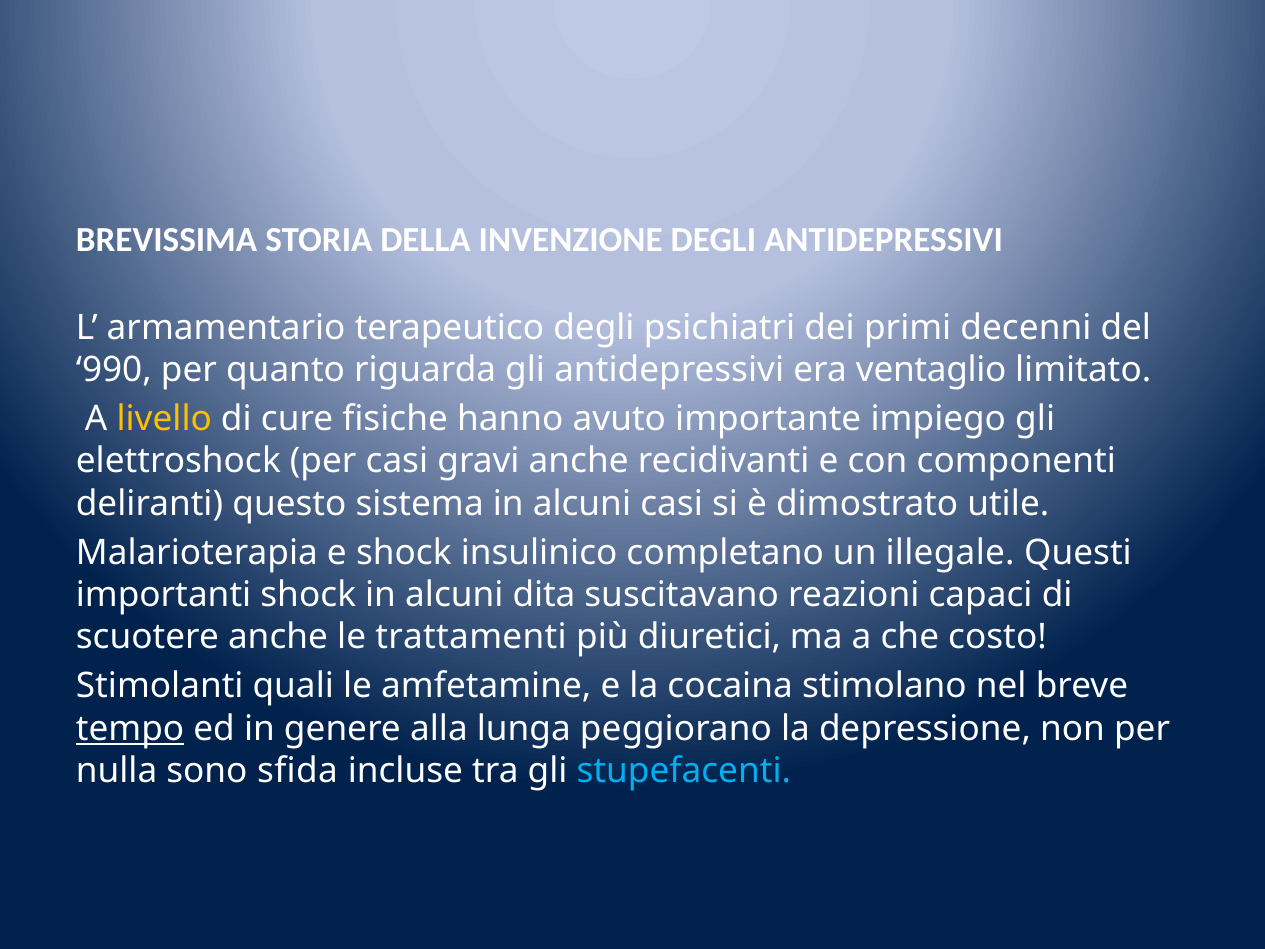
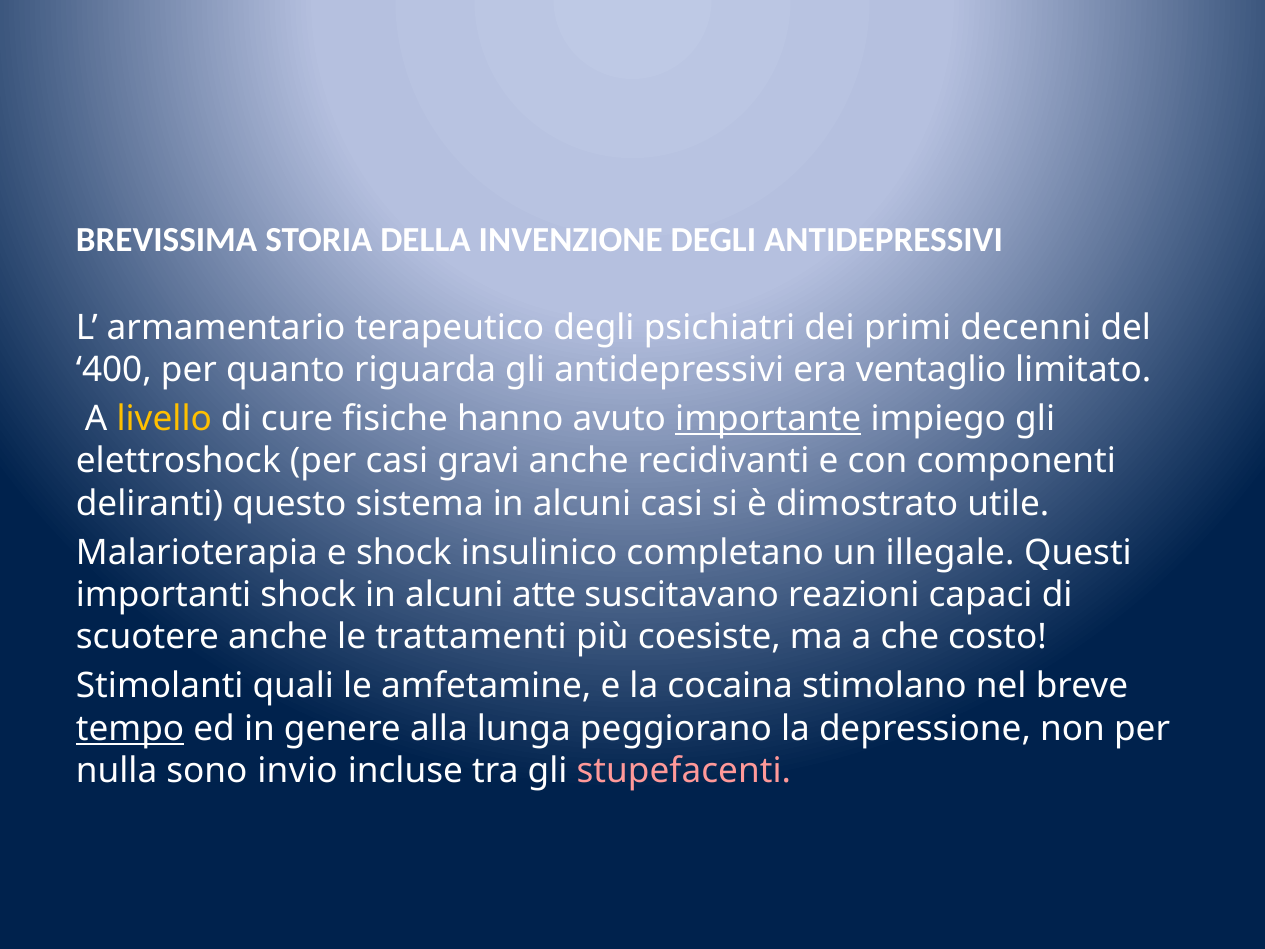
990: 990 -> 400
importante underline: none -> present
dita: dita -> atte
diuretici: diuretici -> coesiste
sfida: sfida -> invio
stupefacenti colour: light blue -> pink
